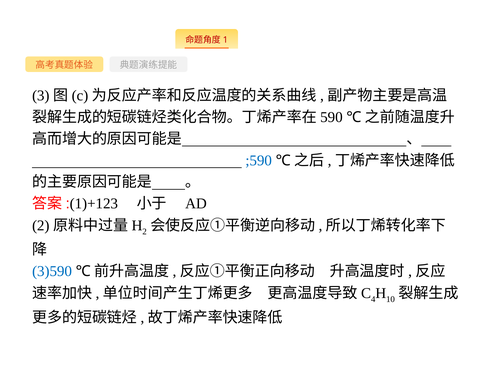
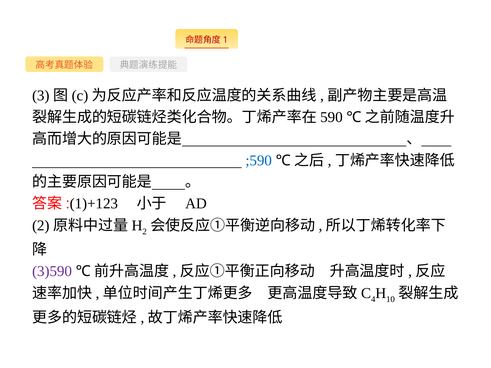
3)590 colour: blue -> purple
